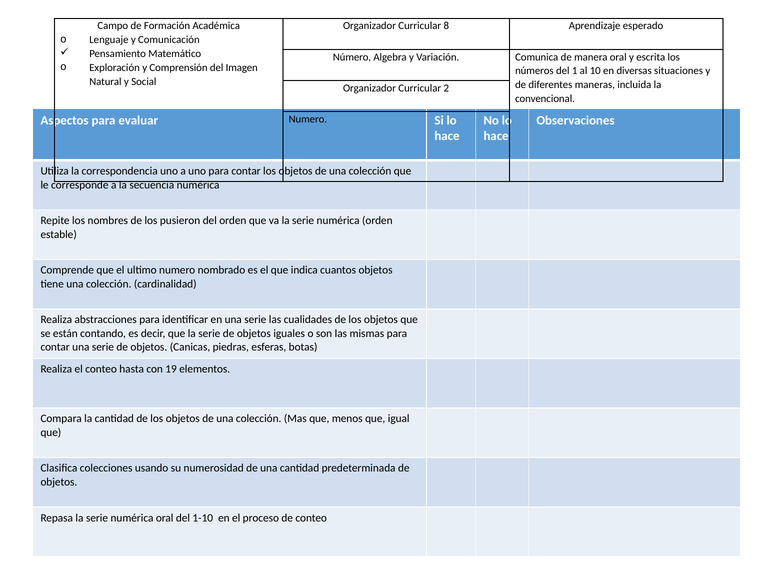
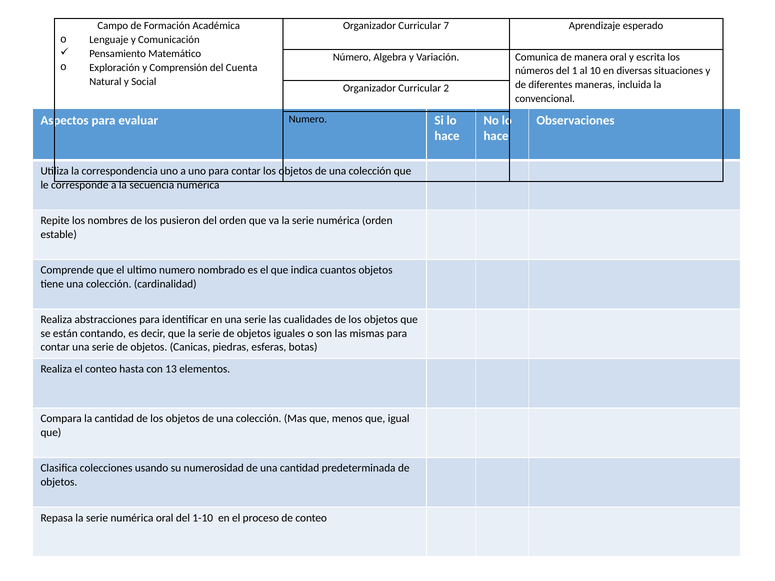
8: 8 -> 7
Imagen: Imagen -> Cuenta
19: 19 -> 13
